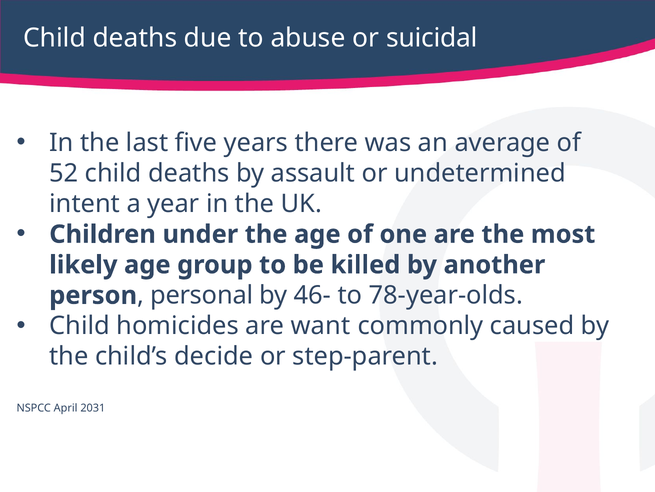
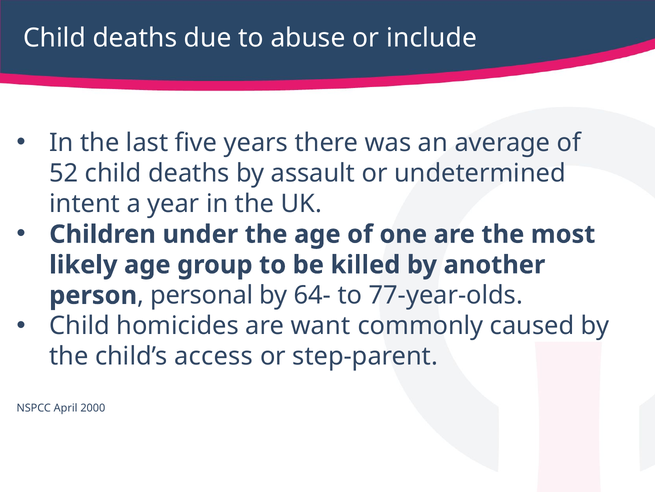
suicidal: suicidal -> include
46-: 46- -> 64-
78-year-olds: 78-year-olds -> 77-year-olds
decide: decide -> access
2031: 2031 -> 2000
